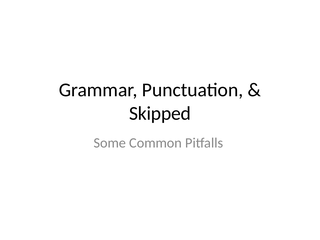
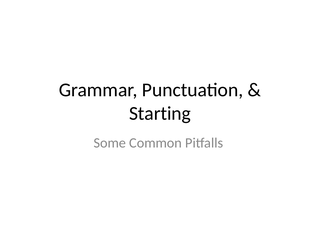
Skipped: Skipped -> Starting
